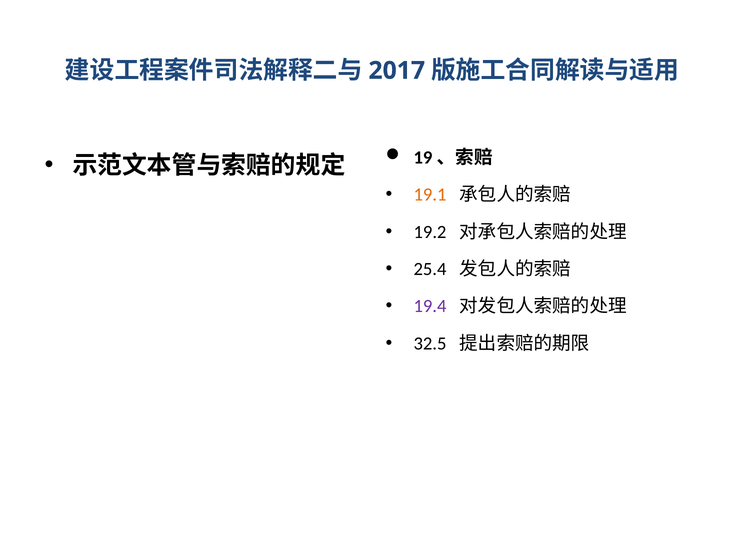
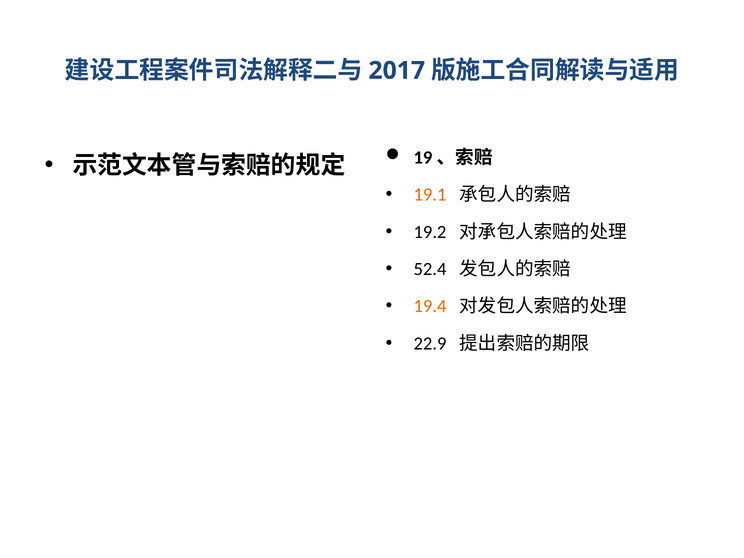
25.4: 25.4 -> 52.4
19.4 colour: purple -> orange
32.5: 32.5 -> 22.9
